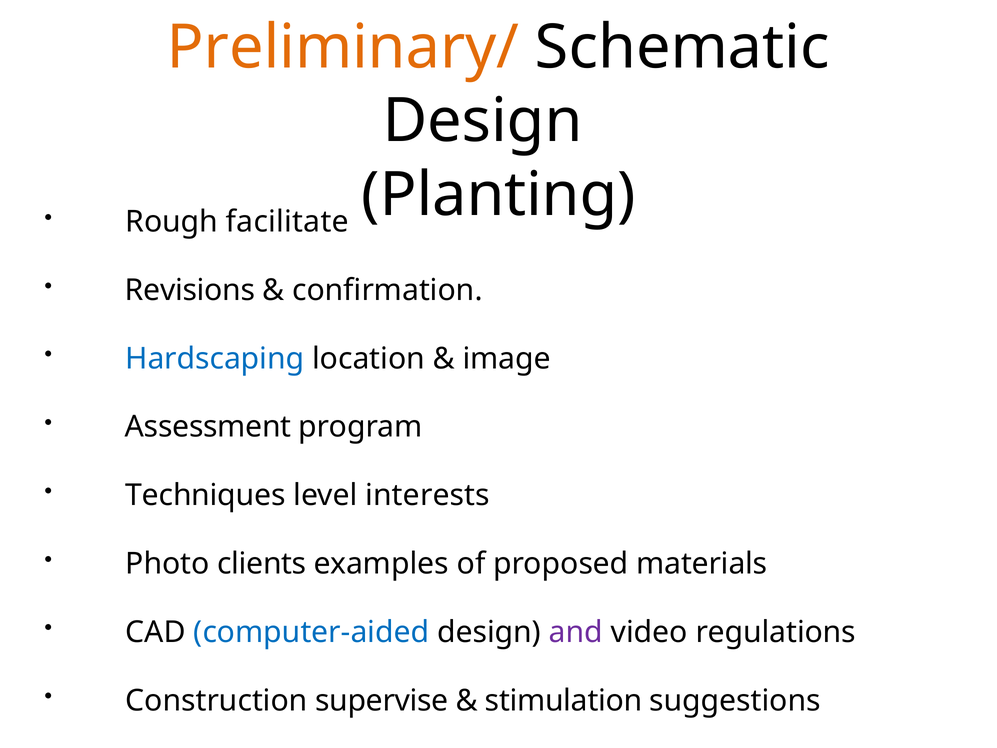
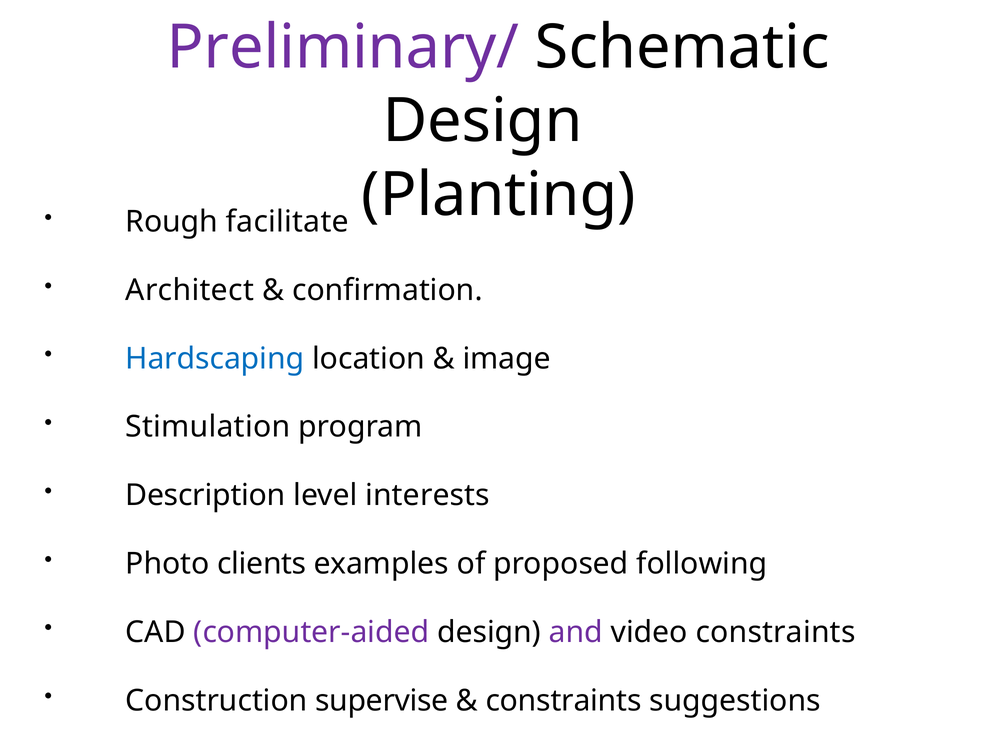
Preliminary/ colour: orange -> purple
Revisions: Revisions -> Architect
Assessment: Assessment -> Stimulation
Techniques: Techniques -> Description
materials: materials -> following
computer-aided colour: blue -> purple
video regulations: regulations -> constraints
stimulation at (564, 700): stimulation -> constraints
